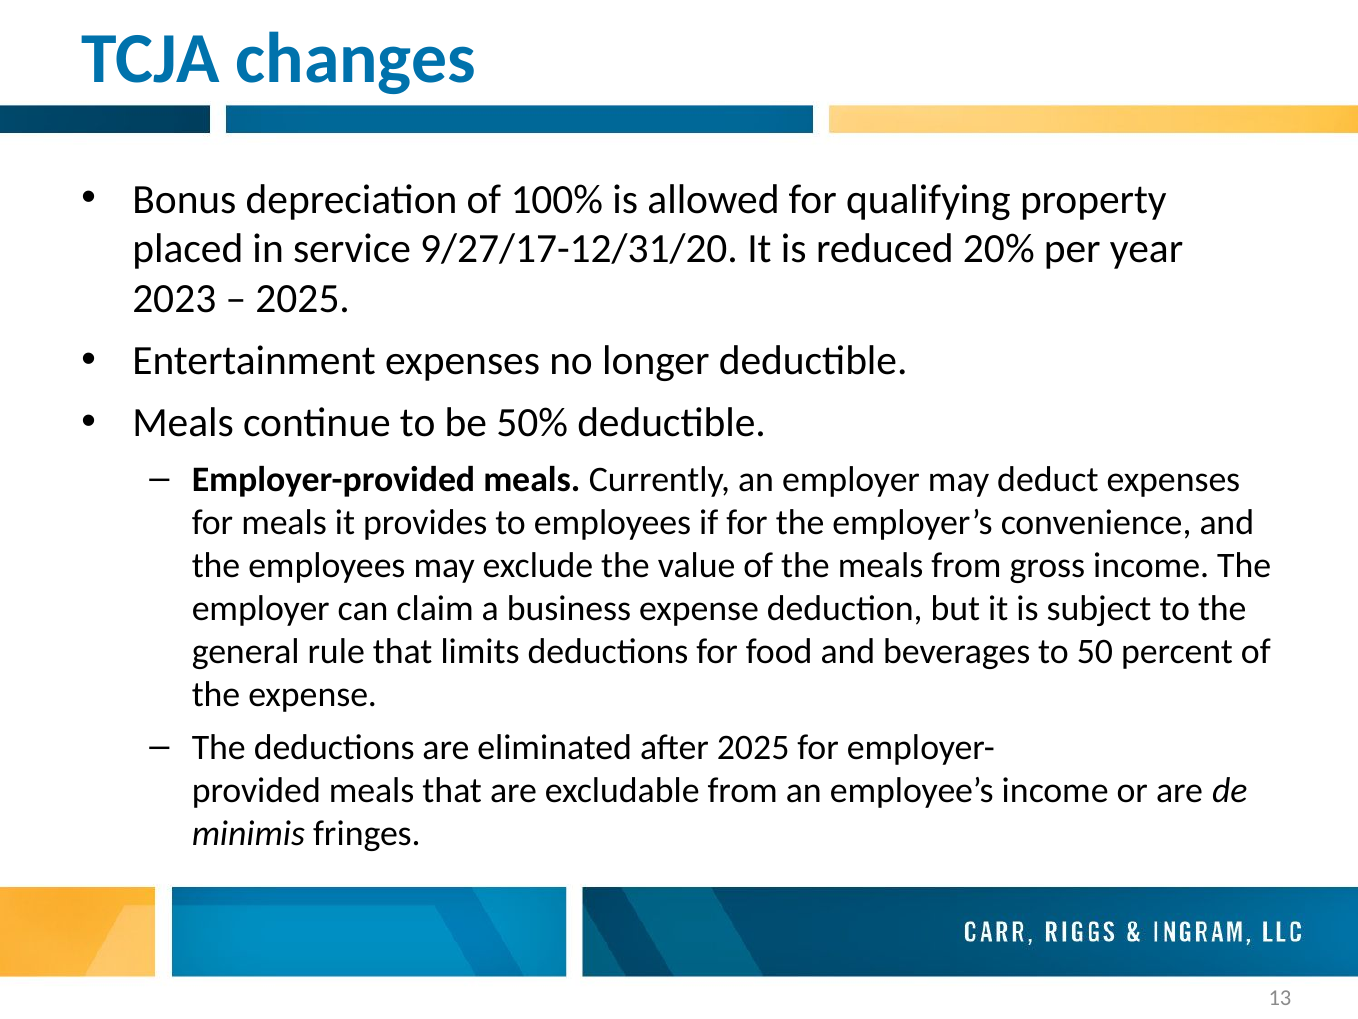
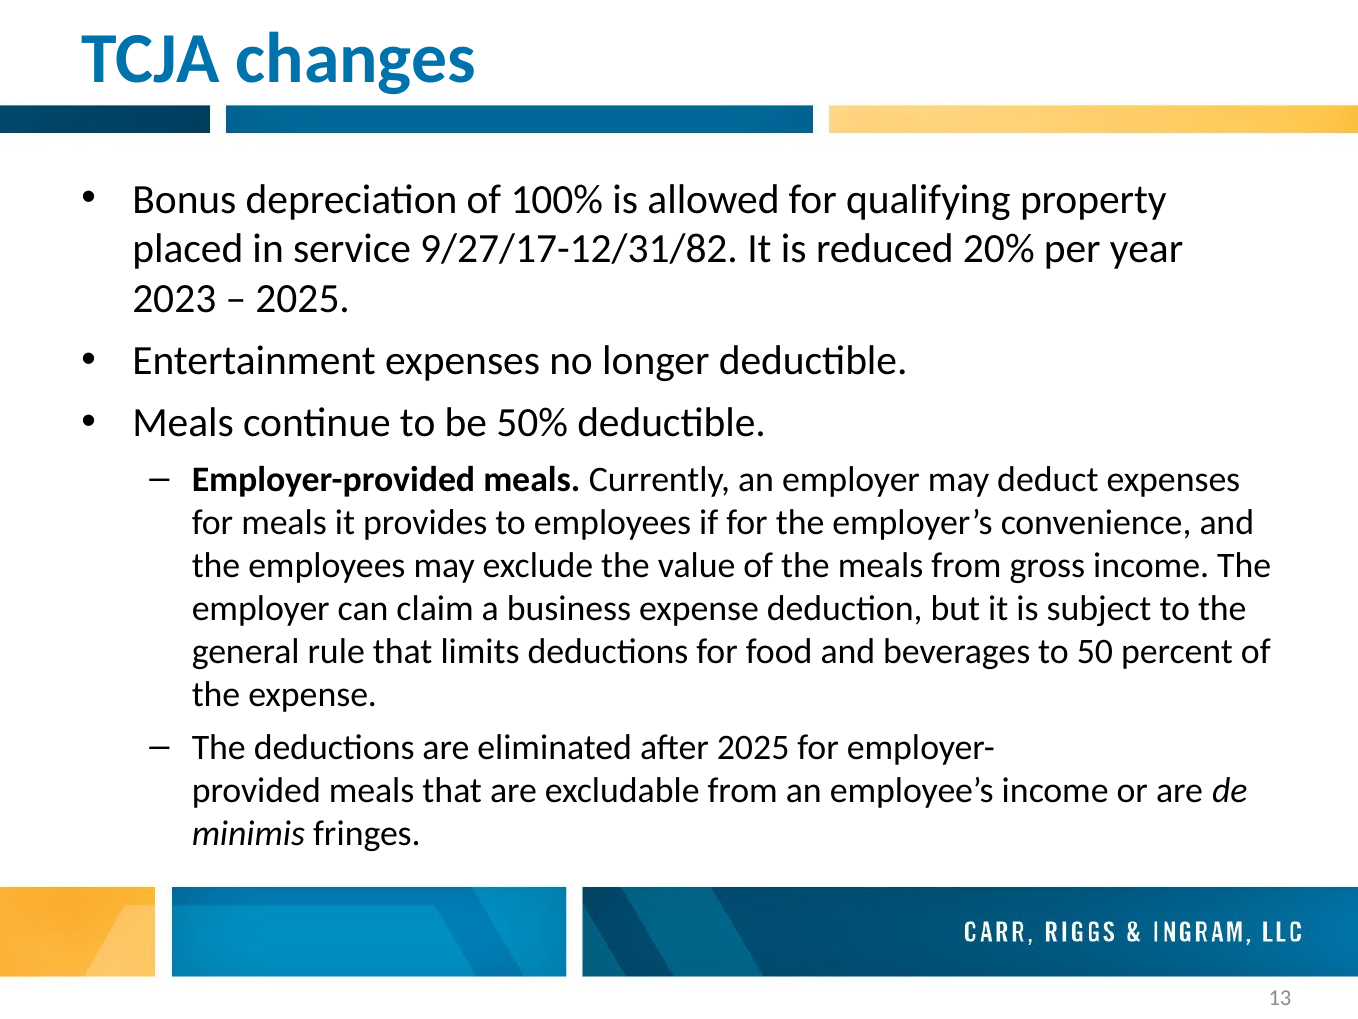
9/27/17-12/31/20: 9/27/17-12/31/20 -> 9/27/17-12/31/82
